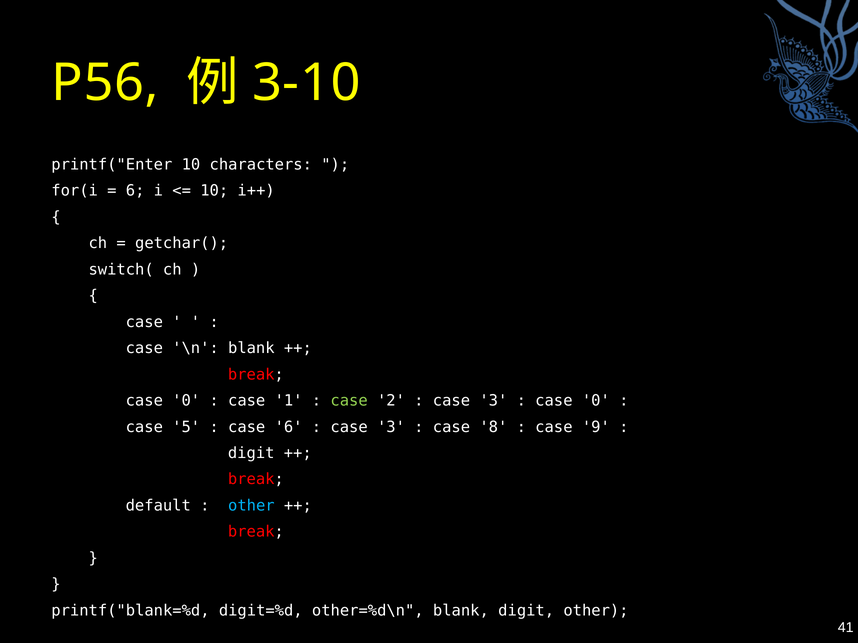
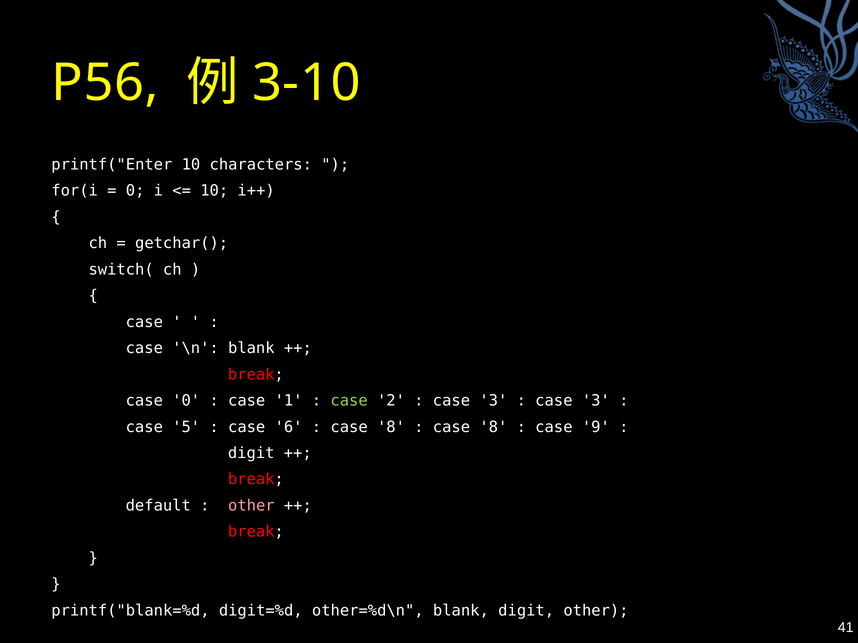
6 at (135, 191): 6 -> 0
0 at (596, 401): 0 -> 3
3 at (391, 427): 3 -> 8
other at (251, 506) colour: light blue -> pink
